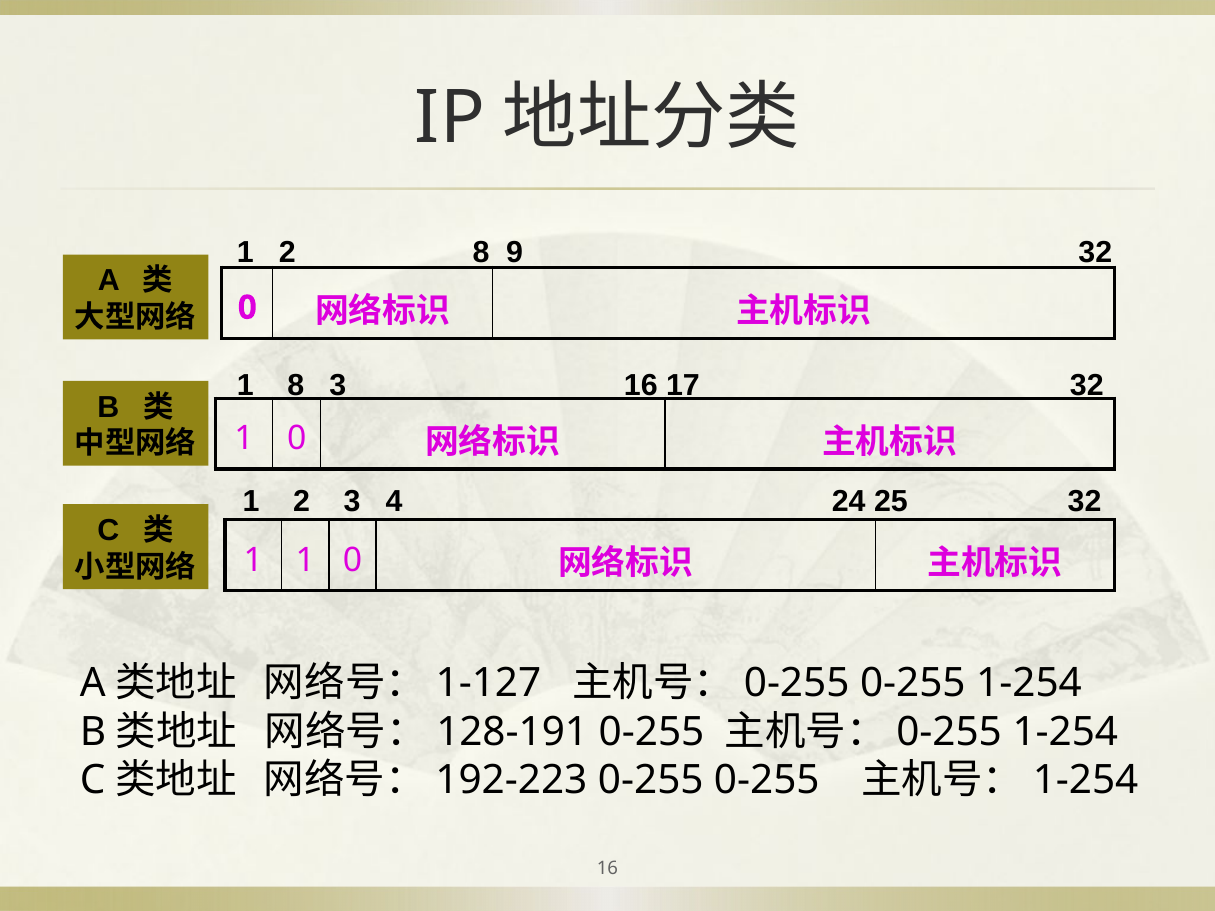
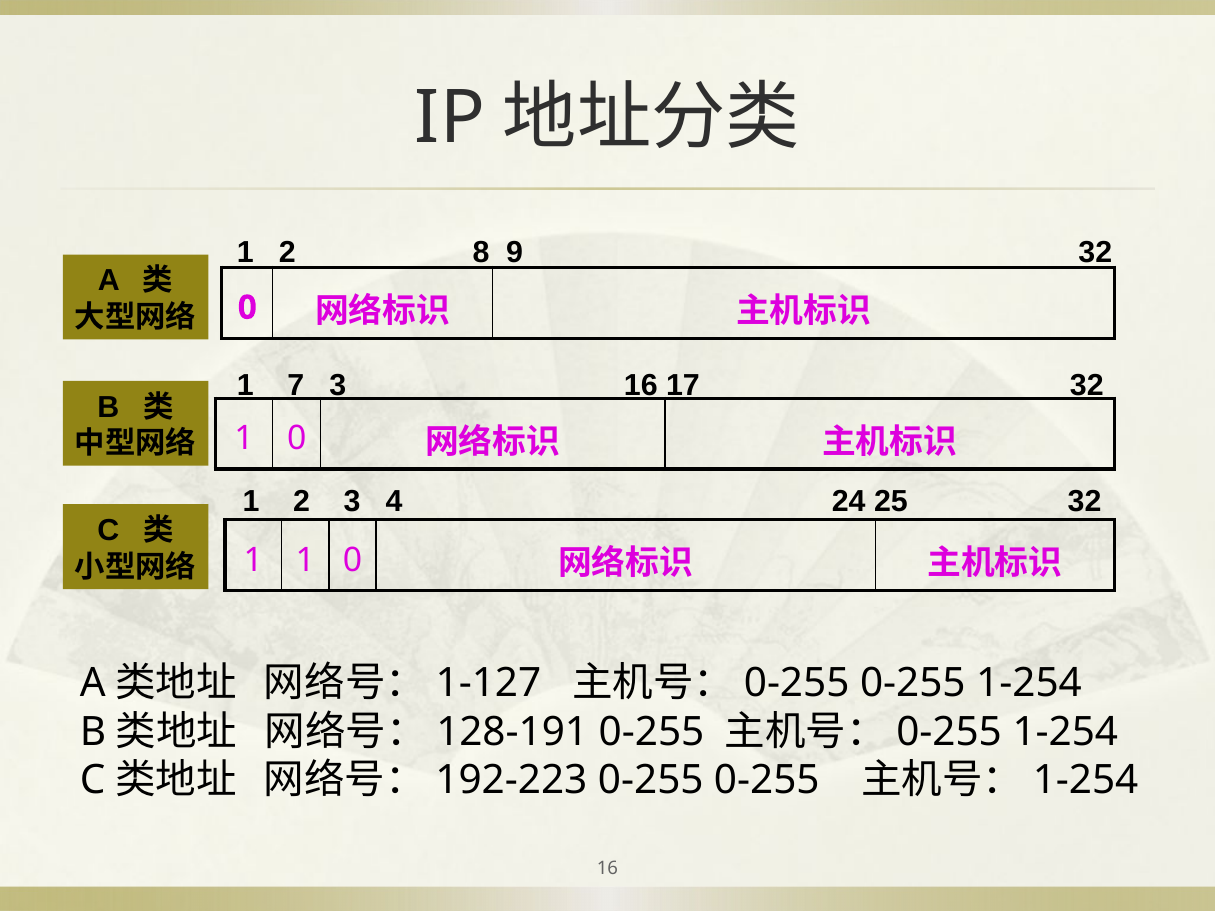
1 8: 8 -> 7
